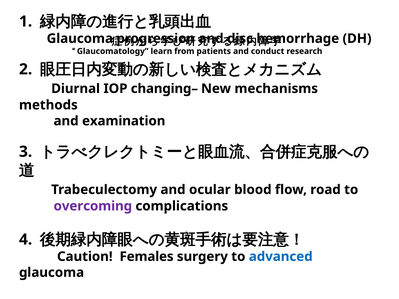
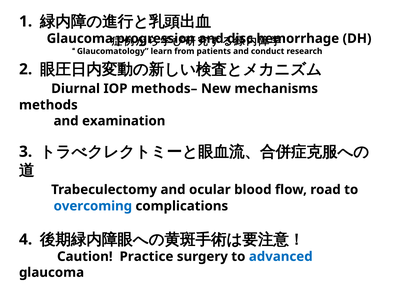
changing–: changing– -> methods–
overcoming colour: purple -> blue
Females: Females -> Practice
